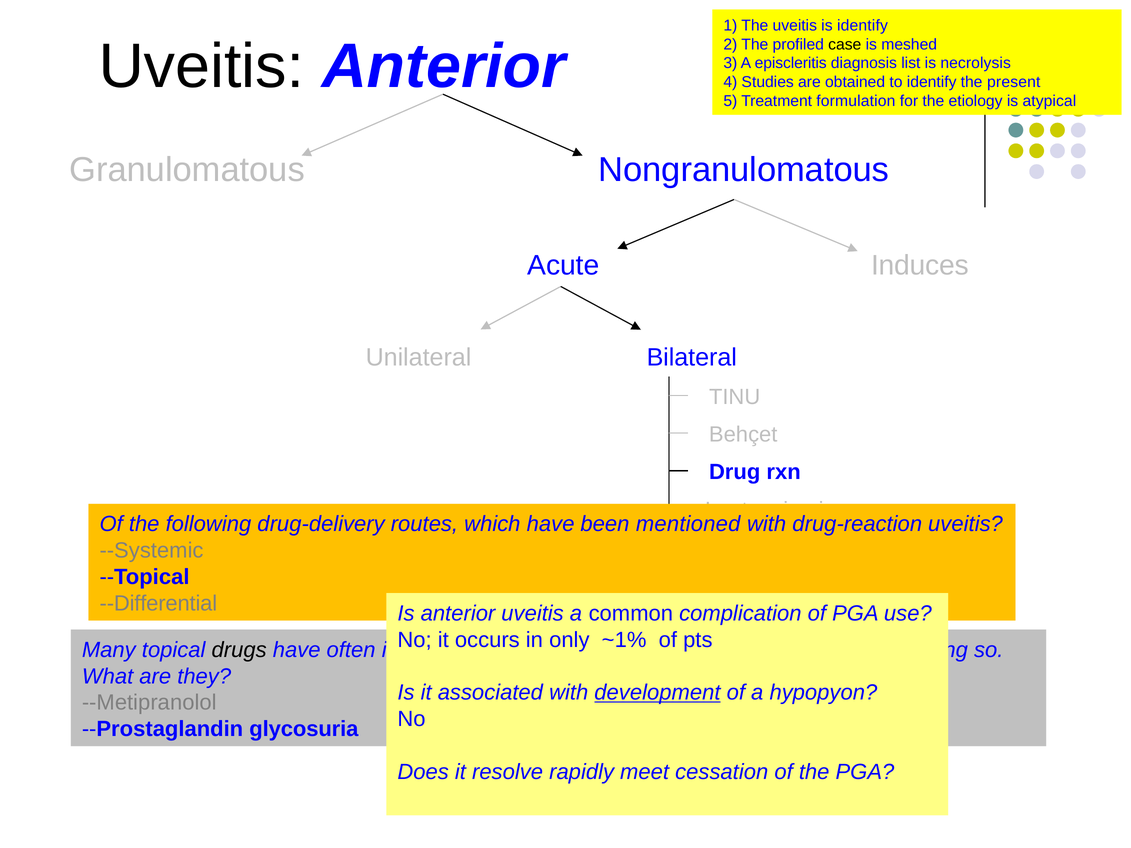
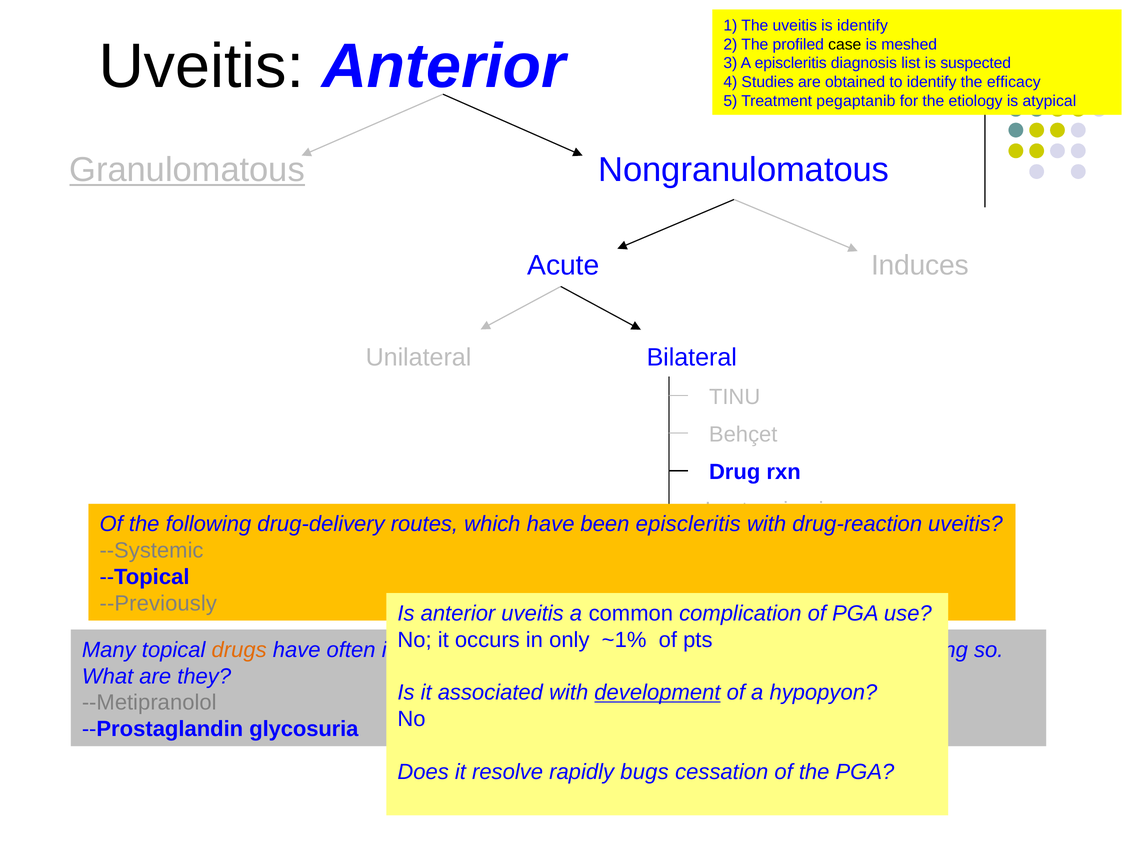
necrolysis: necrolysis -> suspected
present: present -> efficacy
formulation: formulation -> pegaptanib
Granulomatous underline: none -> present
been mentioned: mentioned -> episcleritis
--Differential: --Differential -> --Previously
drugs colour: black -> orange
meet: meet -> bugs
